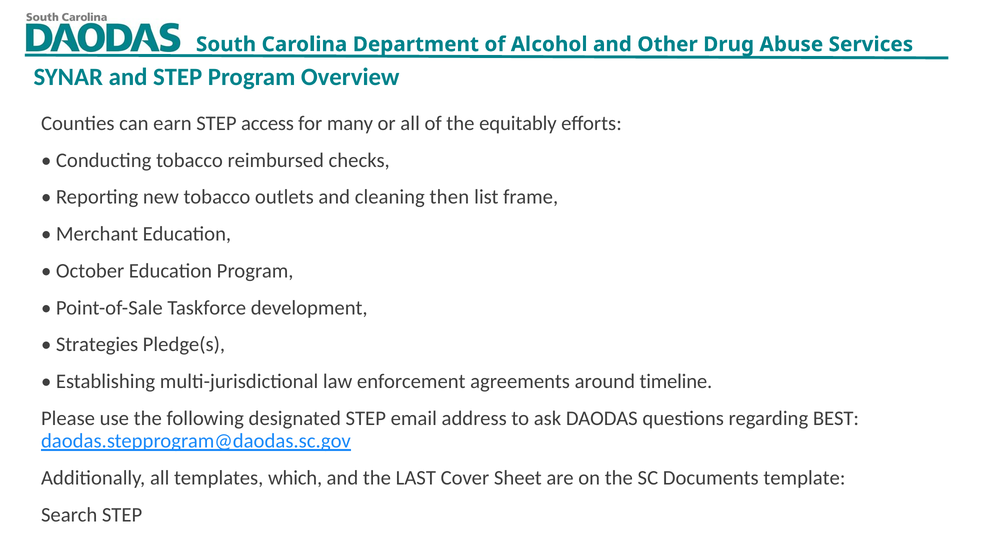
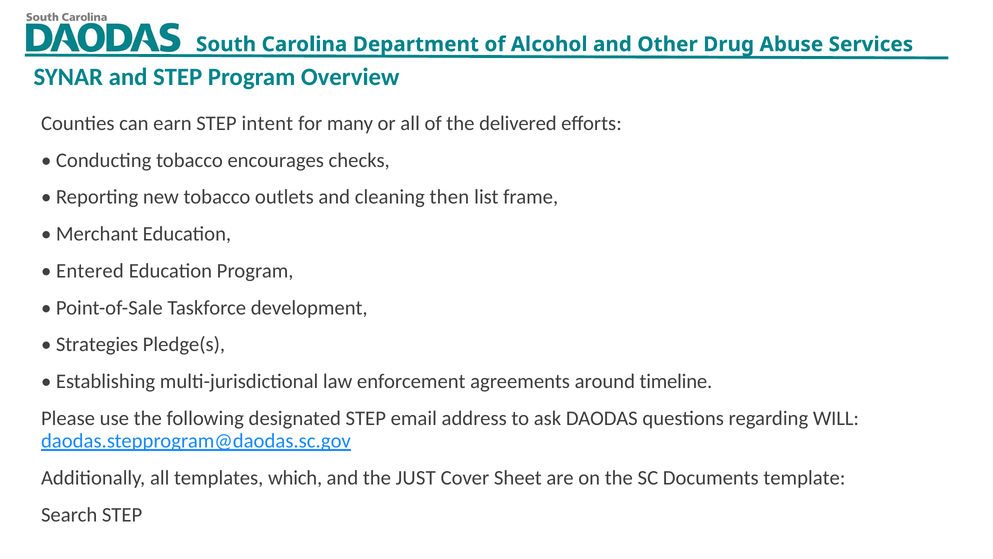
access: access -> intent
equitably: equitably -> delivered
reimbursed: reimbursed -> encourages
October: October -> Entered
BEST: BEST -> WILL
LAST: LAST -> JUST
